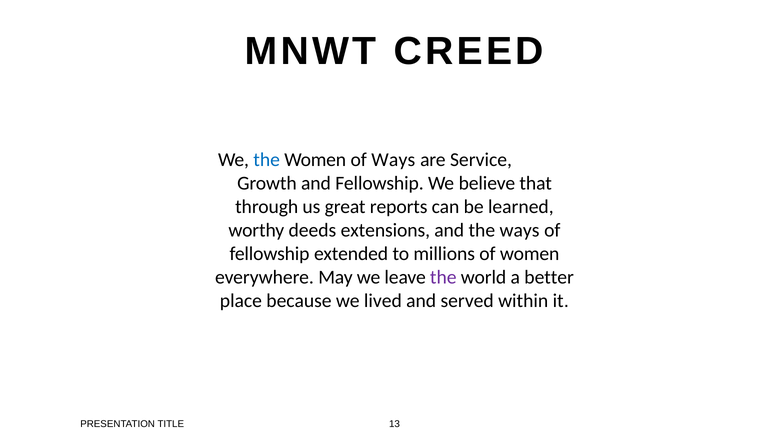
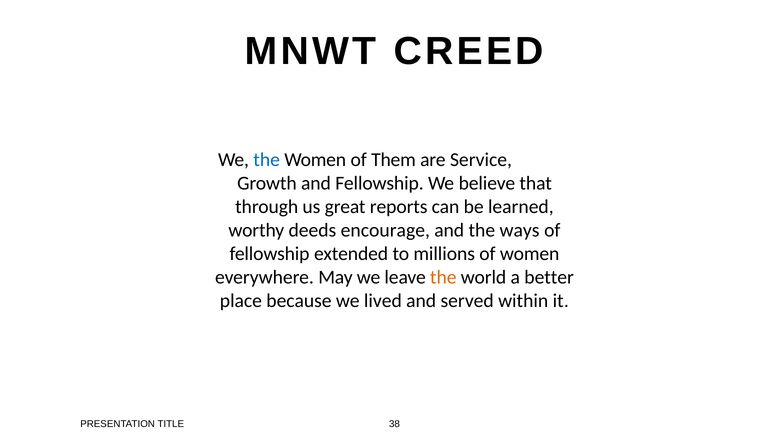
of Ways: Ways -> Them
extensions: extensions -> encourage
the at (443, 277) colour: purple -> orange
13: 13 -> 38
